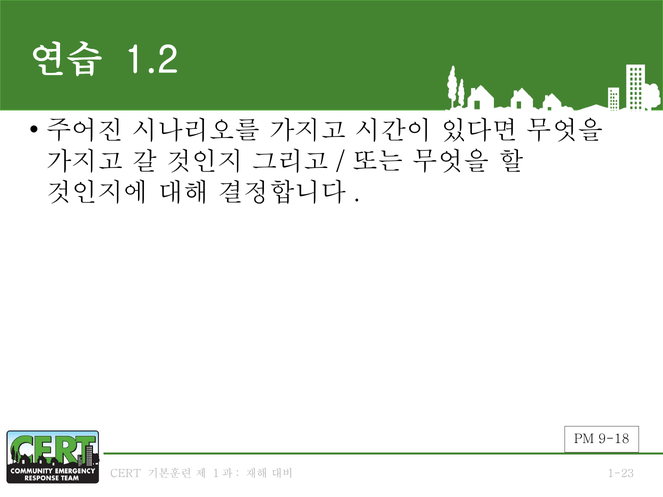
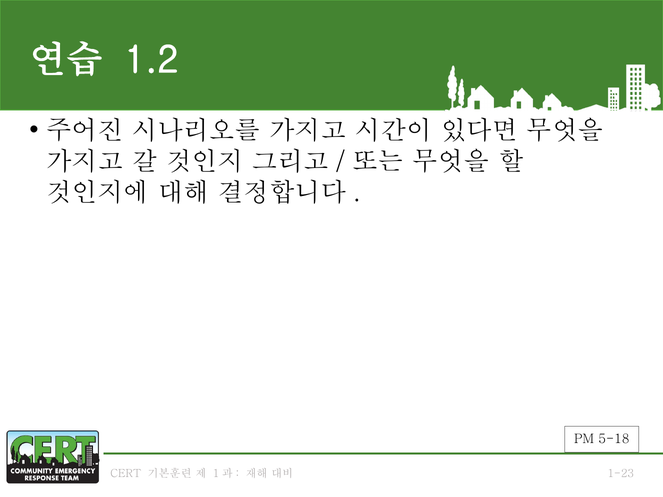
9-18: 9-18 -> 5-18
